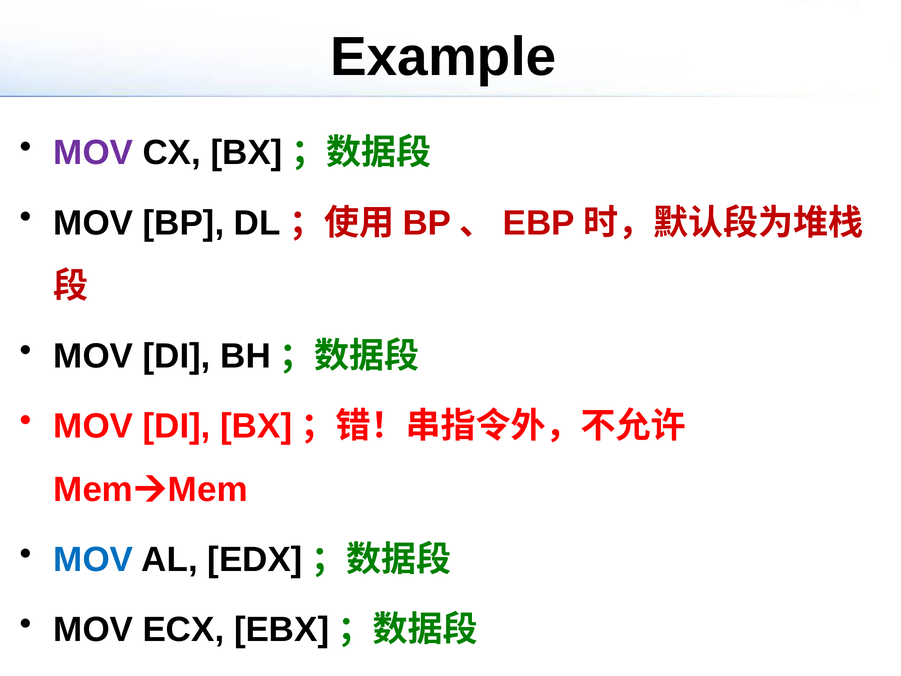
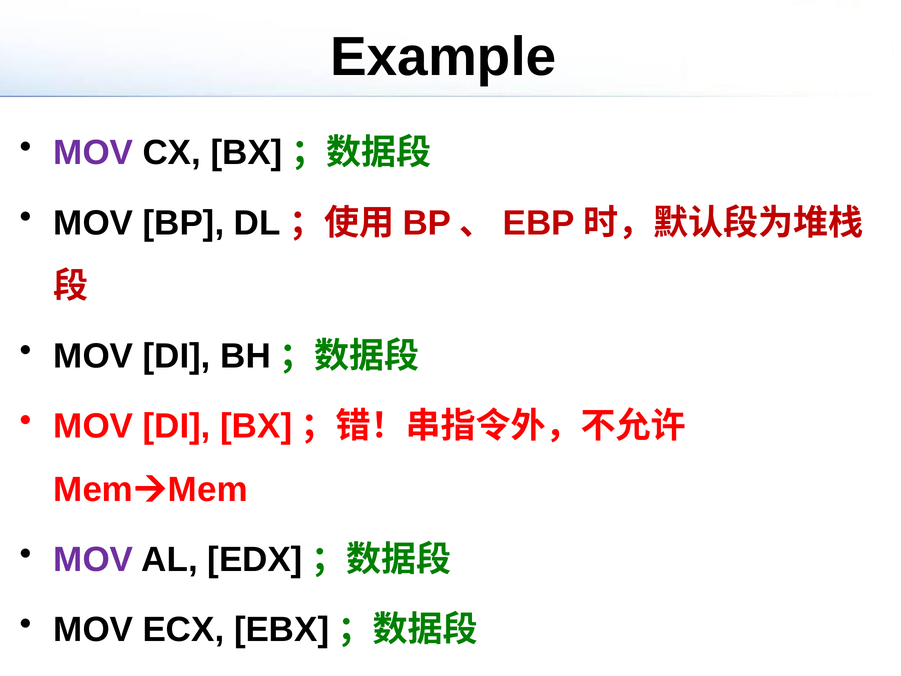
MOV at (93, 559) colour: blue -> purple
